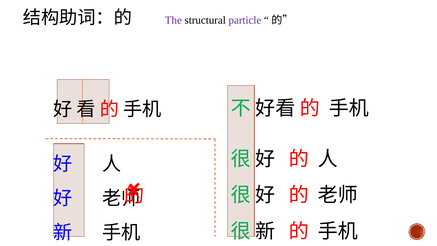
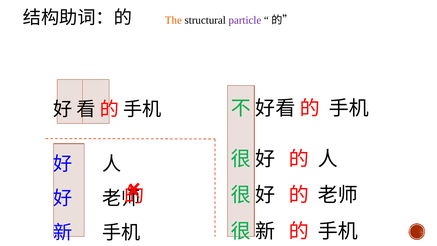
The colour: purple -> orange
